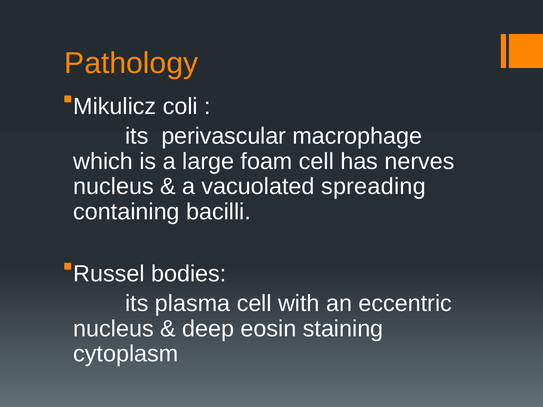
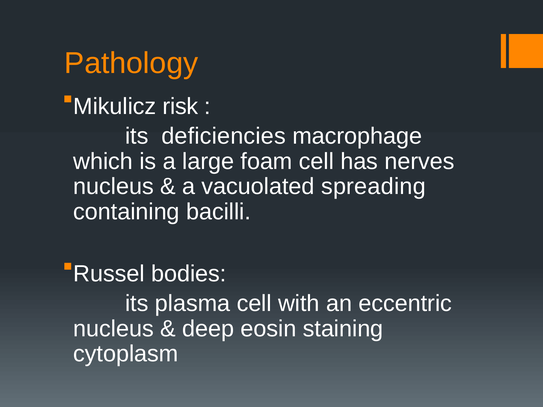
coli: coli -> risk
perivascular: perivascular -> deficiencies
